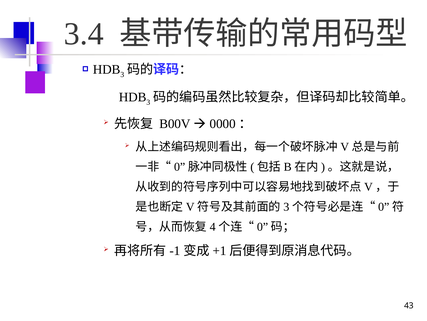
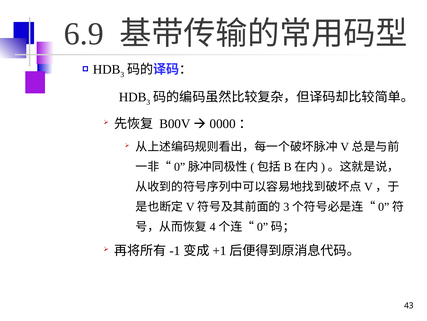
3.4: 3.4 -> 6.9
